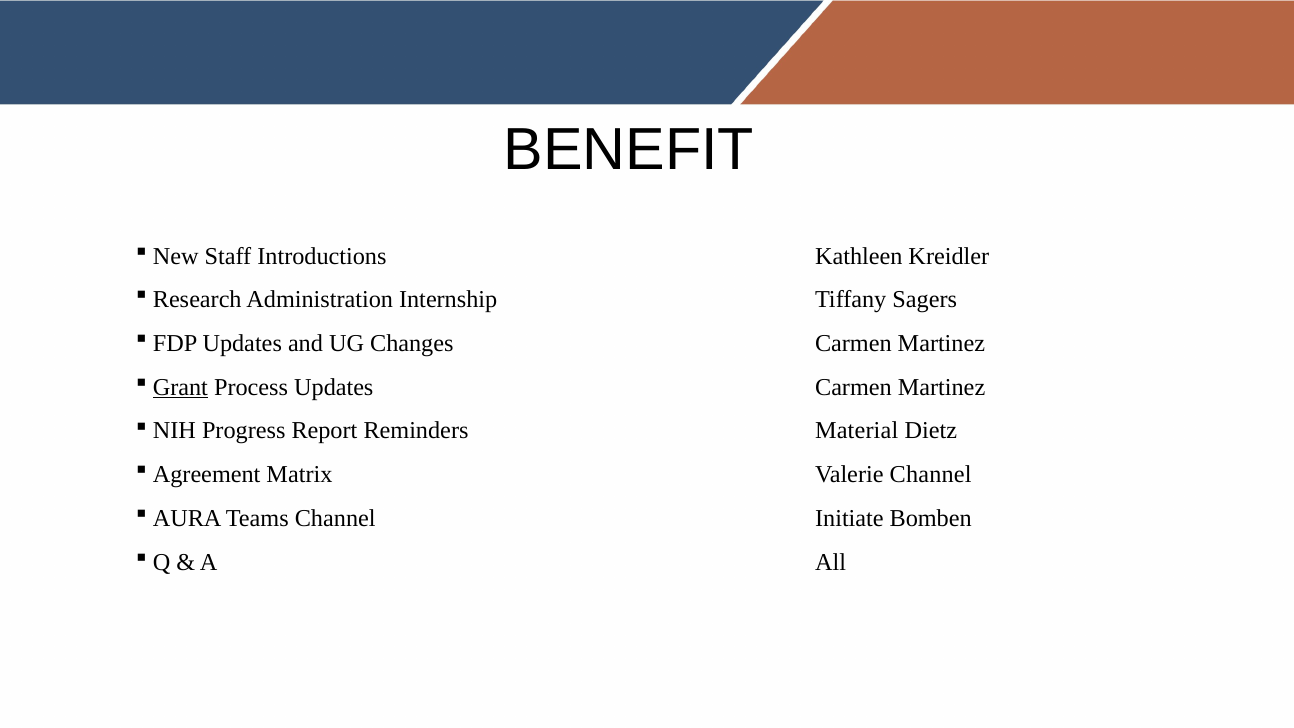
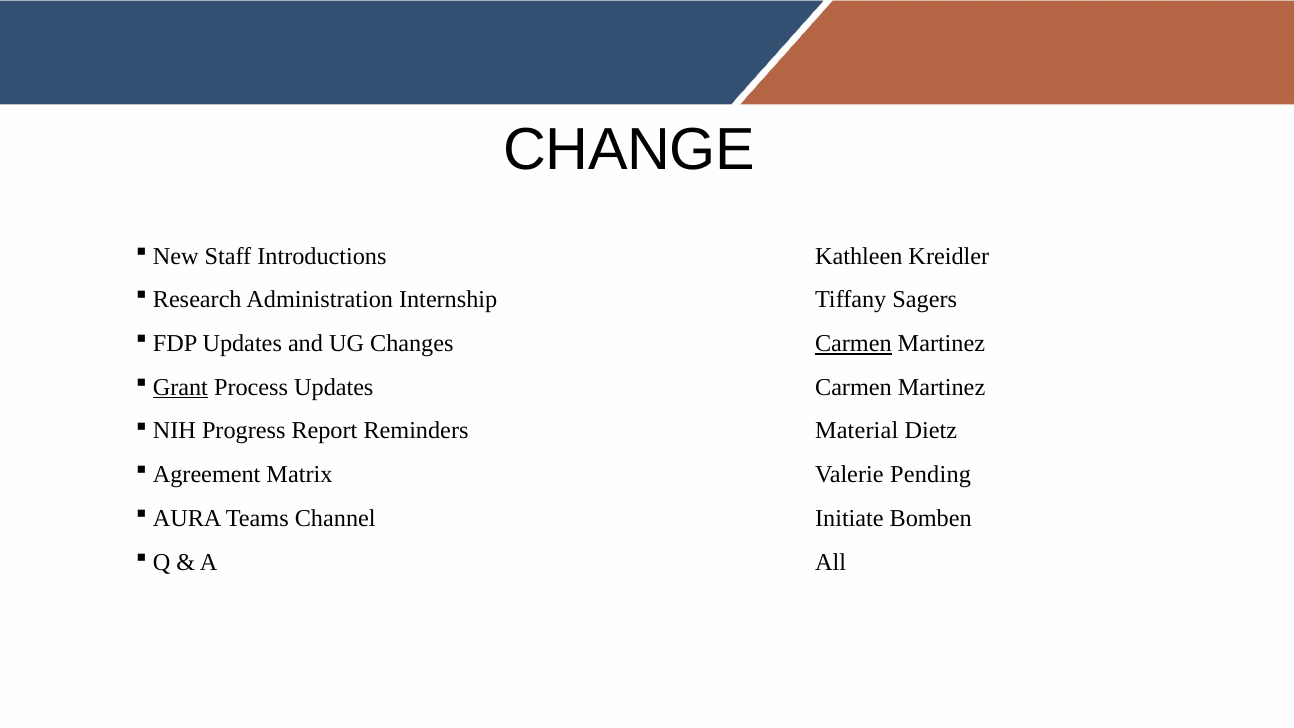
BENEFIT: BENEFIT -> CHANGE
Carmen at (853, 344) underline: none -> present
Valerie Channel: Channel -> Pending
